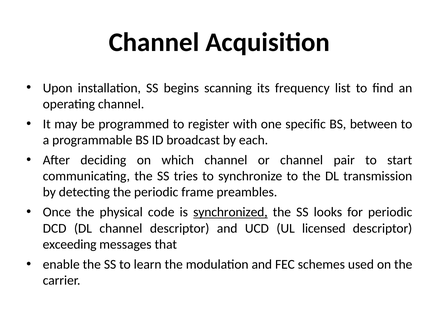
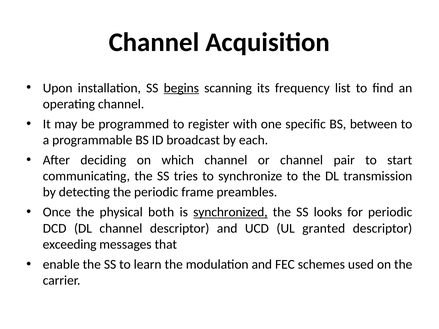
begins underline: none -> present
code: code -> both
licensed: licensed -> granted
